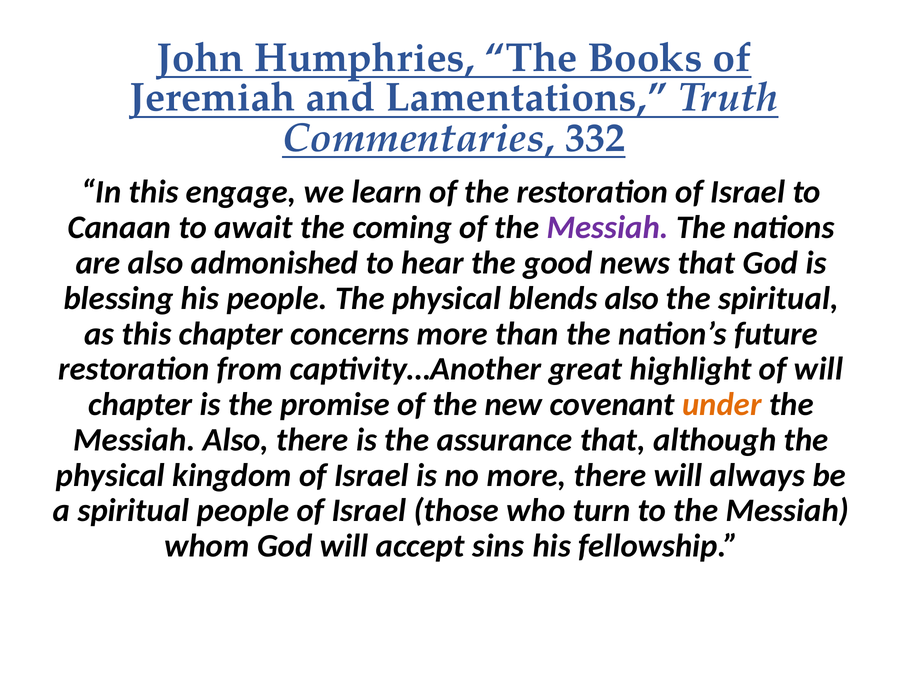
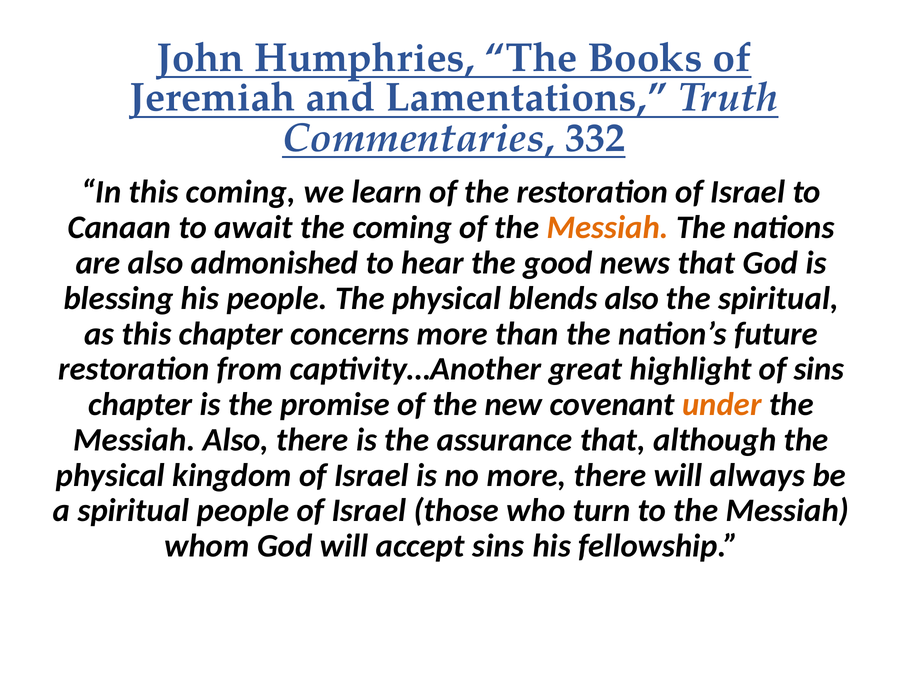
this engage: engage -> coming
Messiah at (608, 228) colour: purple -> orange
of will: will -> sins
